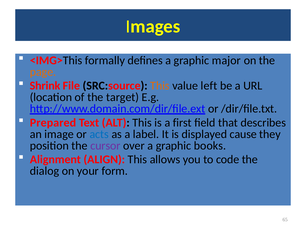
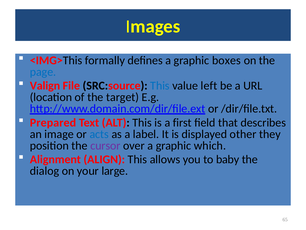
major: major -> boxes
page colour: orange -> blue
Shrink: Shrink -> Valign
This at (160, 86) colour: orange -> blue
cause: cause -> other
books: books -> which
code: code -> baby
form: form -> large
